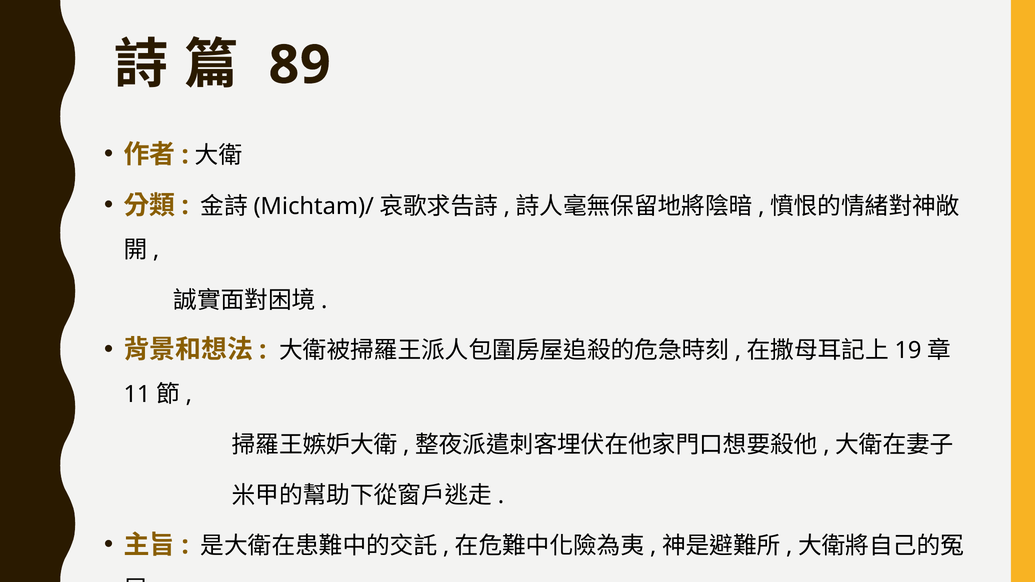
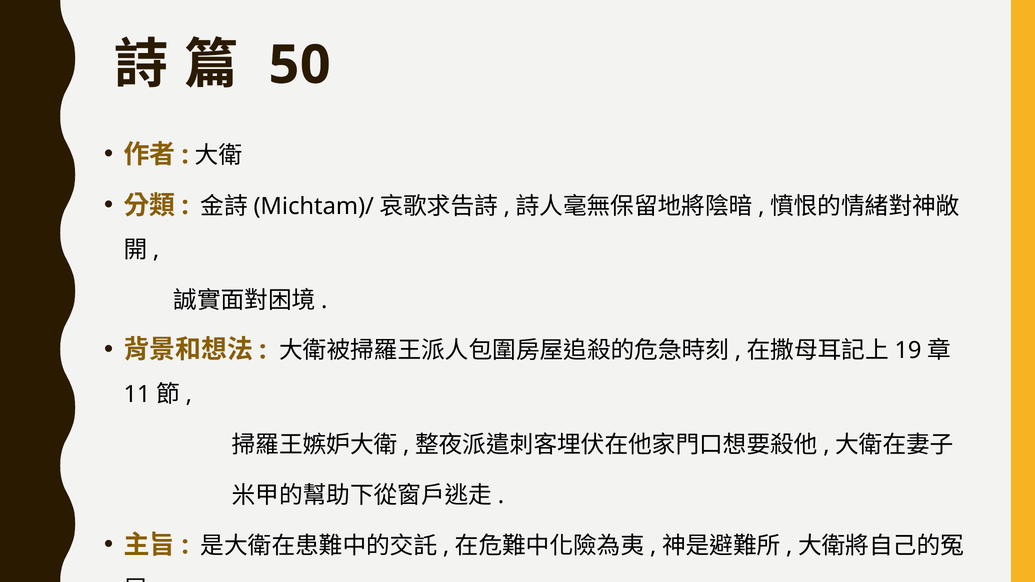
89: 89 -> 50
